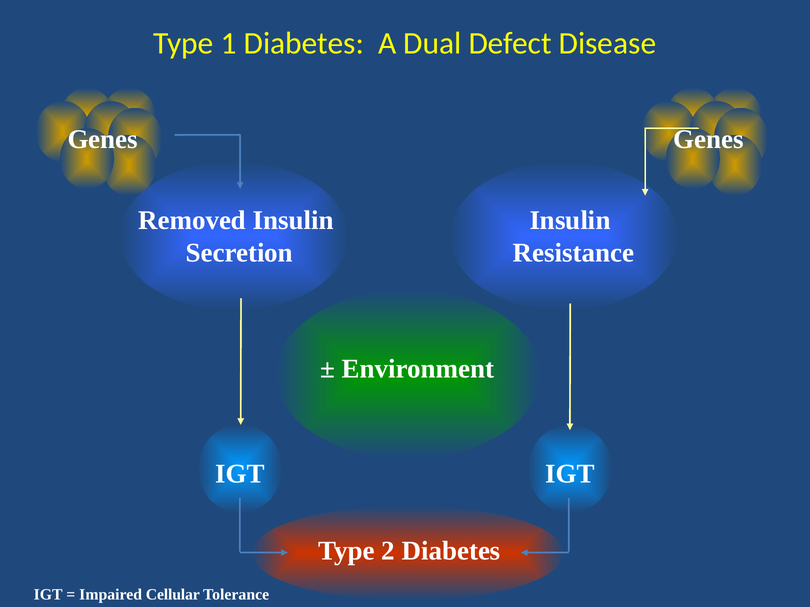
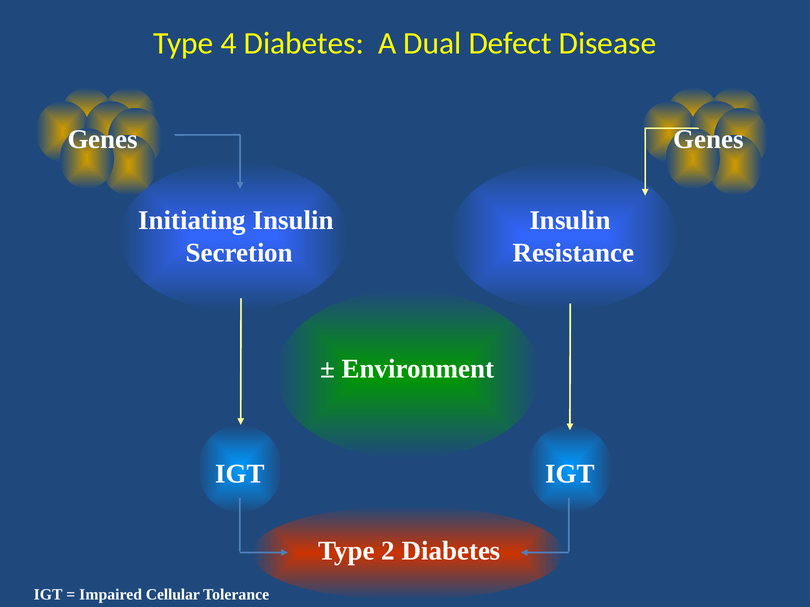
1: 1 -> 4
Removed: Removed -> Initiating
